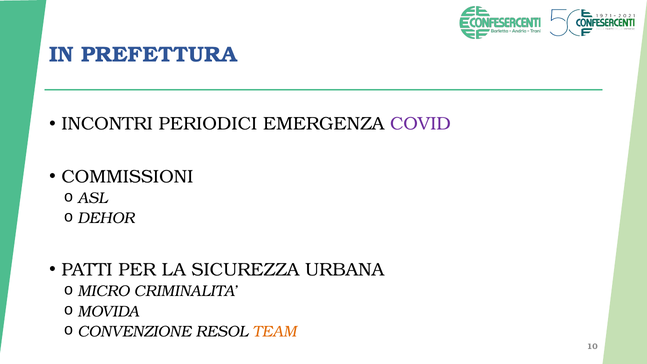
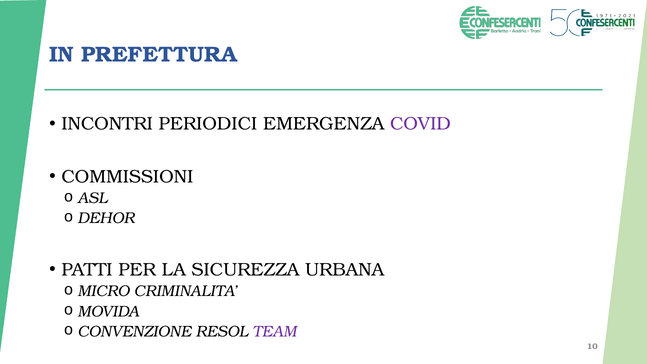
TEAM colour: orange -> purple
